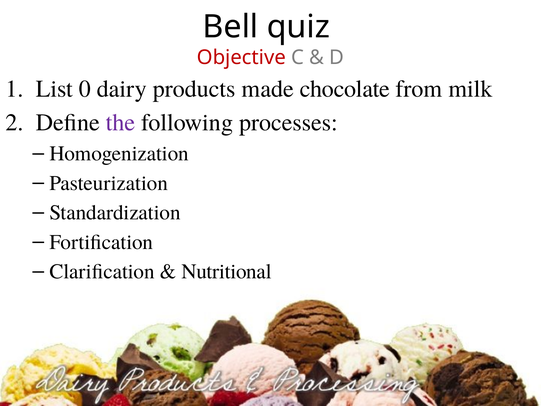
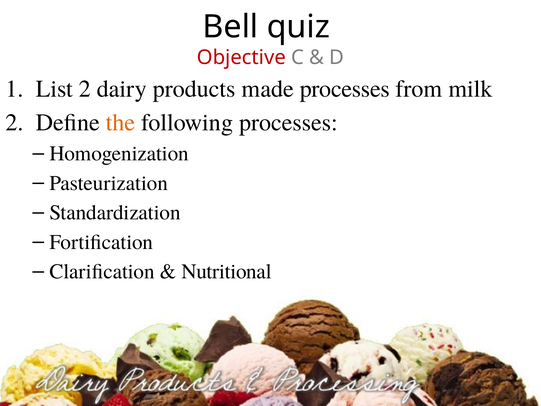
List 0: 0 -> 2
made chocolate: chocolate -> processes
the colour: purple -> orange
